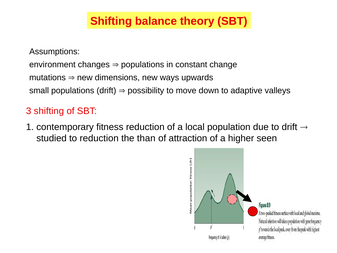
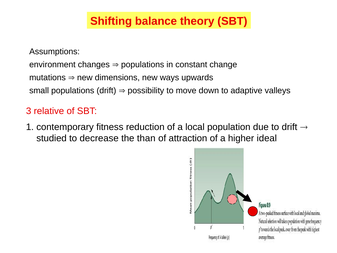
3 shifting: shifting -> relative
to reduction: reduction -> decrease
seen: seen -> ideal
